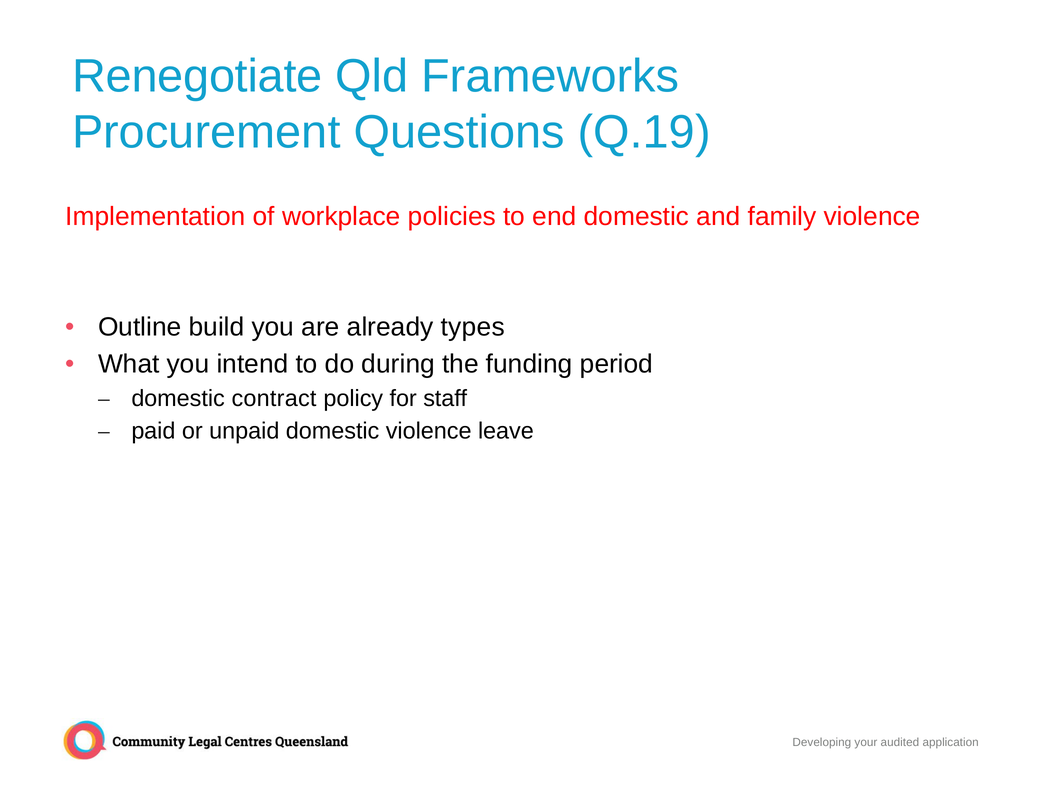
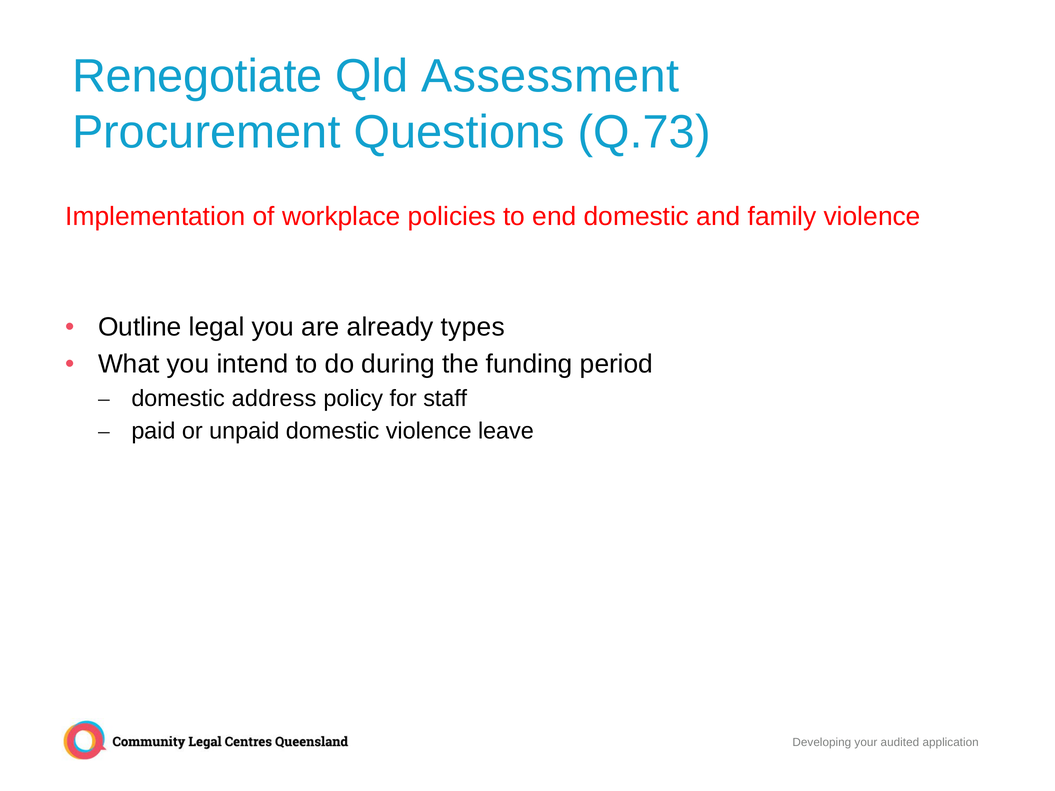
Frameworks: Frameworks -> Assessment
Q.19: Q.19 -> Q.73
build: build -> legal
contract: contract -> address
